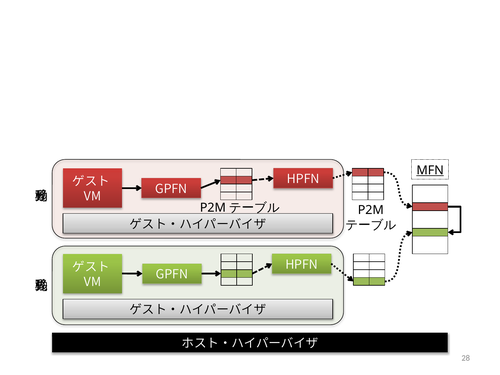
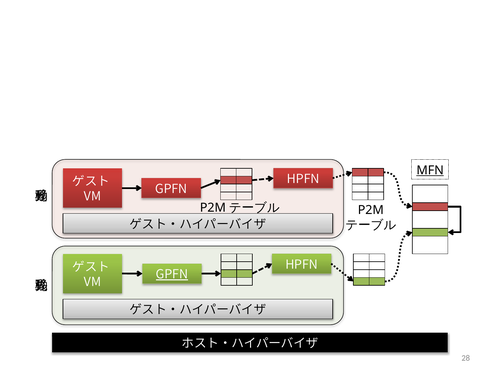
GPFN at (172, 274) underline: none -> present
